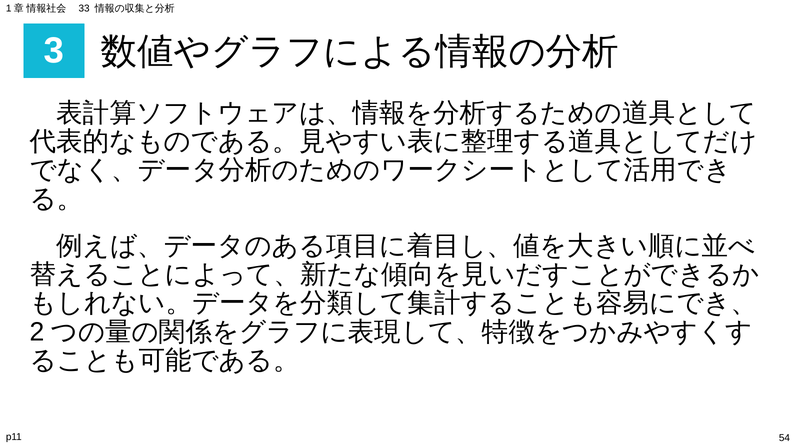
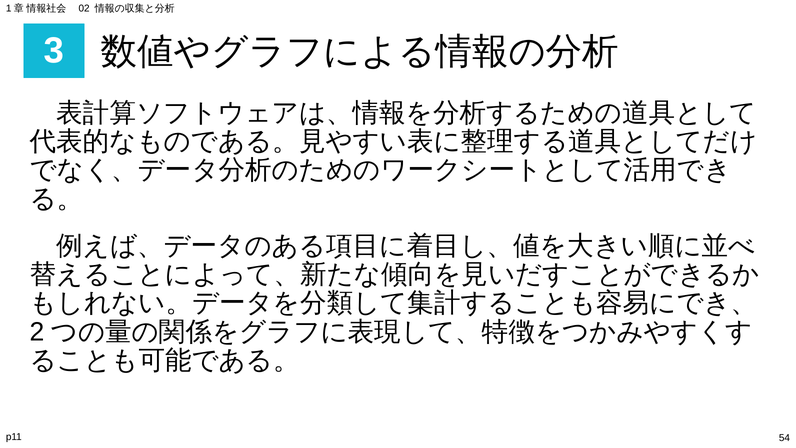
33: 33 -> 02
